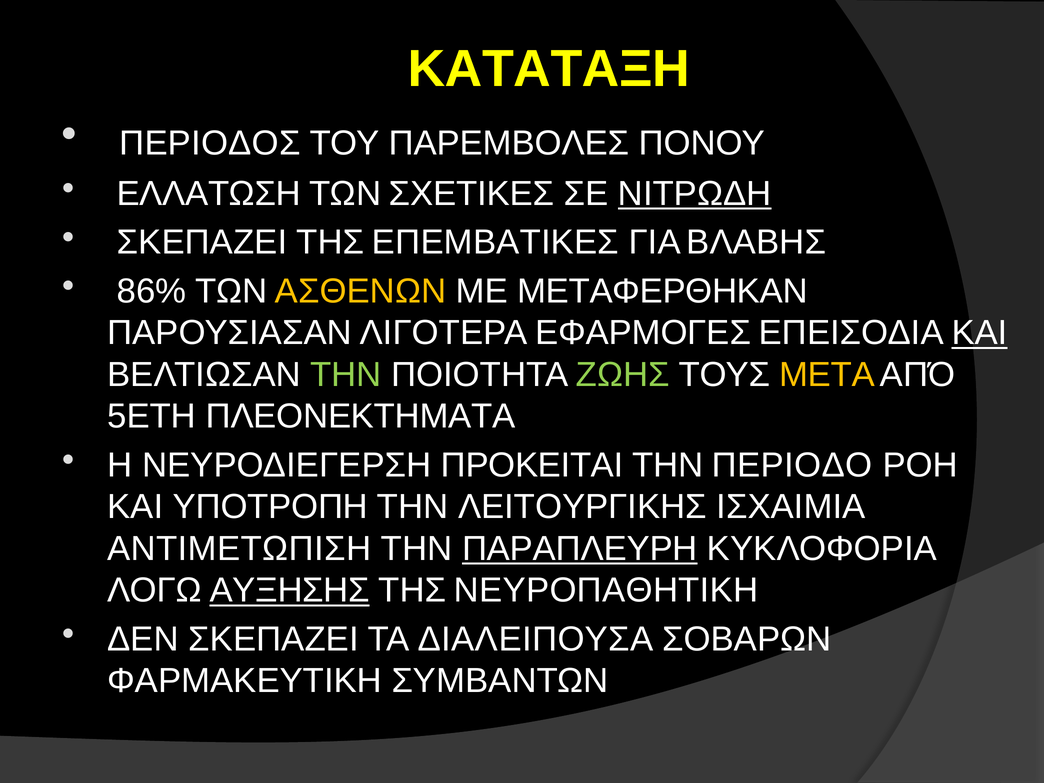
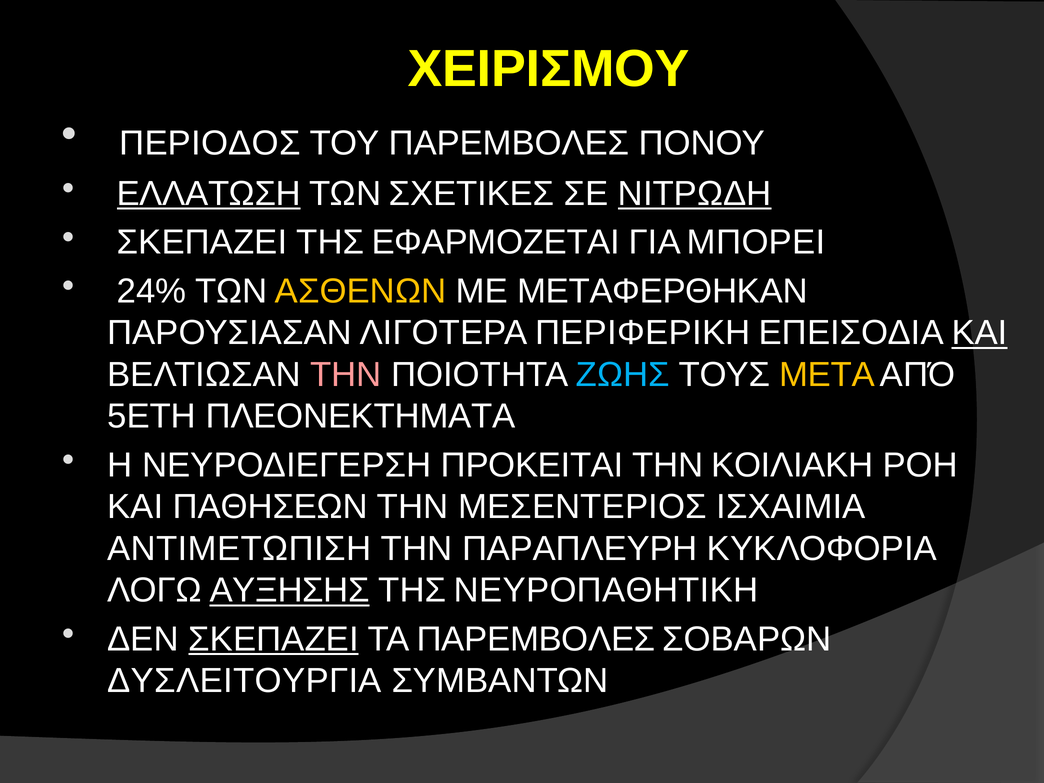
ΚΑΤΑΤΑΞΗ: ΚΑΤΑΤΑΞΗ -> ΧΕΙΡΙΣΜΟΥ
ΕΛΛΑΤΩΣΗ underline: none -> present
ΕΠΕΜΒΑΤΙΚΕΣ: ΕΠΕΜΒΑΤΙΚΕΣ -> ΕΦΑΡΜΟΖΕΤΑΙ
ΒΛΑΒΗΣ: ΒΛΑΒΗΣ -> ΜΠΟΡΕΙ
86%: 86% -> 24%
ΕΦΑΡΜΟΓΕΣ: ΕΦΑΡΜΟΓΕΣ -> ΠΕΡΙΦΕΡΙΚΗ
ΤΗΝ at (346, 375) colour: light green -> pink
ΖΩΗΣ colour: light green -> light blue
ΠΕΡΙΟΔΟ: ΠΕΡΙΟΔΟ -> ΚΟΙΛΙΑΚΗ
ΥΠΟΤΡΟΠΗ: ΥΠΟΤΡΟΠΗ -> ΠΑΘΗΣΕΩΝ
ΛΕΙΤΟΥΡΓΙΚΗΣ: ΛΕΙΤΟΥΡΓΙΚΗΣ -> ΜΕΣΕΝΤΕΡΙΟΣ
ΠΑΡΑΠΛΕΥΡΗ underline: present -> none
ΣΚΕΠΑΖΕΙ at (273, 639) underline: none -> present
ΤΑ ΔΙΑΛΕΙΠΟΥΣΑ: ΔΙΑΛΕΙΠΟΥΣΑ -> ΠΑΡΕΜΒΟΛΕΣ
ΦΑΡΜΑΚΕΥΤΙΚΗ: ΦΑΡΜΑΚΕΥΤΙΚΗ -> ΔΥΣΛΕΙΤΟΥΡΓΙΑ
